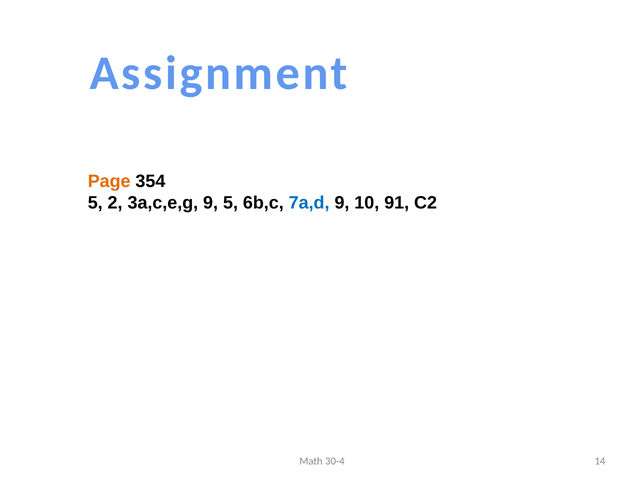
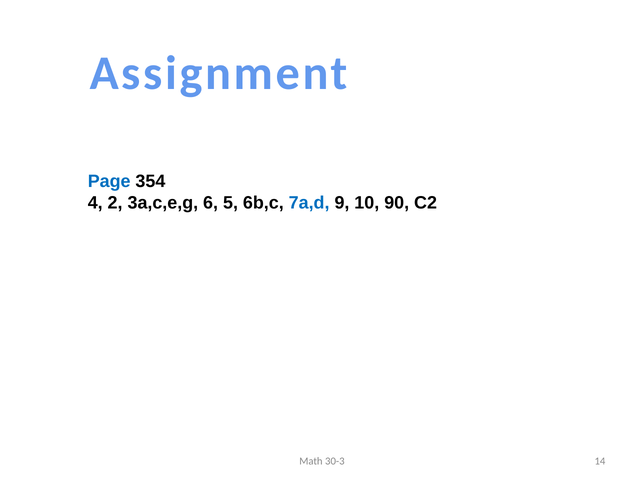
Page colour: orange -> blue
5 at (95, 203): 5 -> 4
3a,c,e,g 9: 9 -> 6
91: 91 -> 90
30-4: 30-4 -> 30-3
